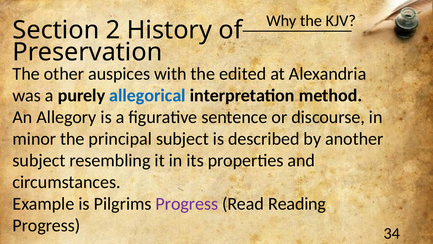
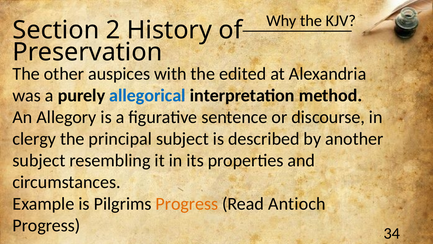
minor: minor -> clergy
Progress at (187, 203) colour: purple -> orange
Reading: Reading -> Antioch
